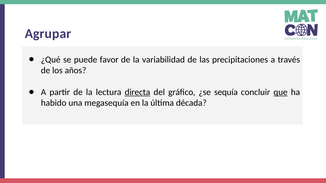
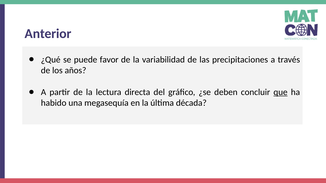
Agrupar: Agrupar -> Anterior
directa underline: present -> none
sequía: sequía -> deben
